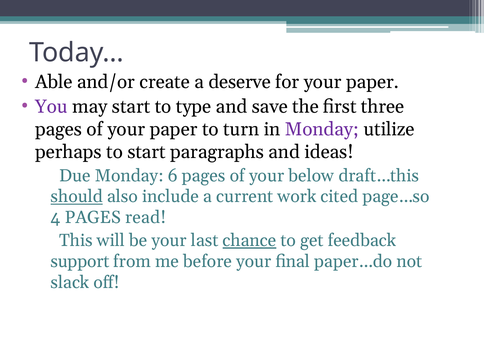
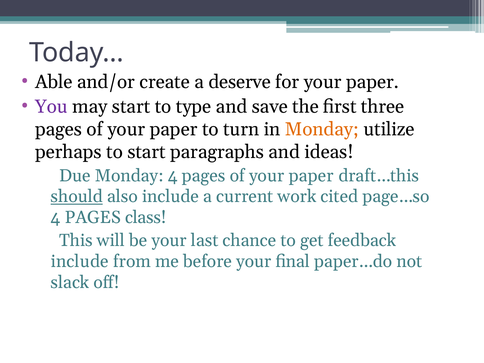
Monday at (322, 129) colour: purple -> orange
Monday 6: 6 -> 4
below at (311, 176): below -> paper
read: read -> class
chance underline: present -> none
support at (80, 261): support -> include
